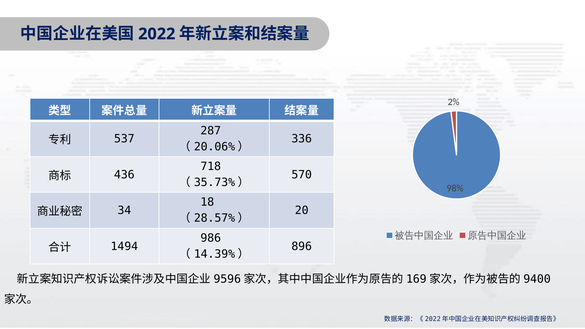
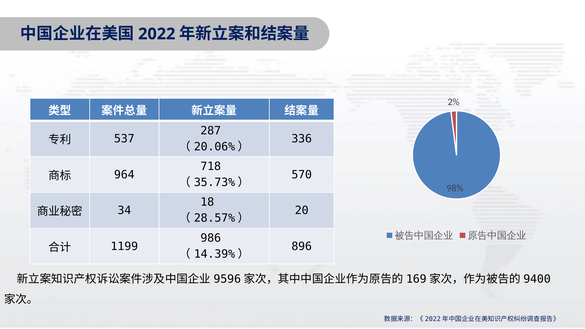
436: 436 -> 964
1494: 1494 -> 1199
